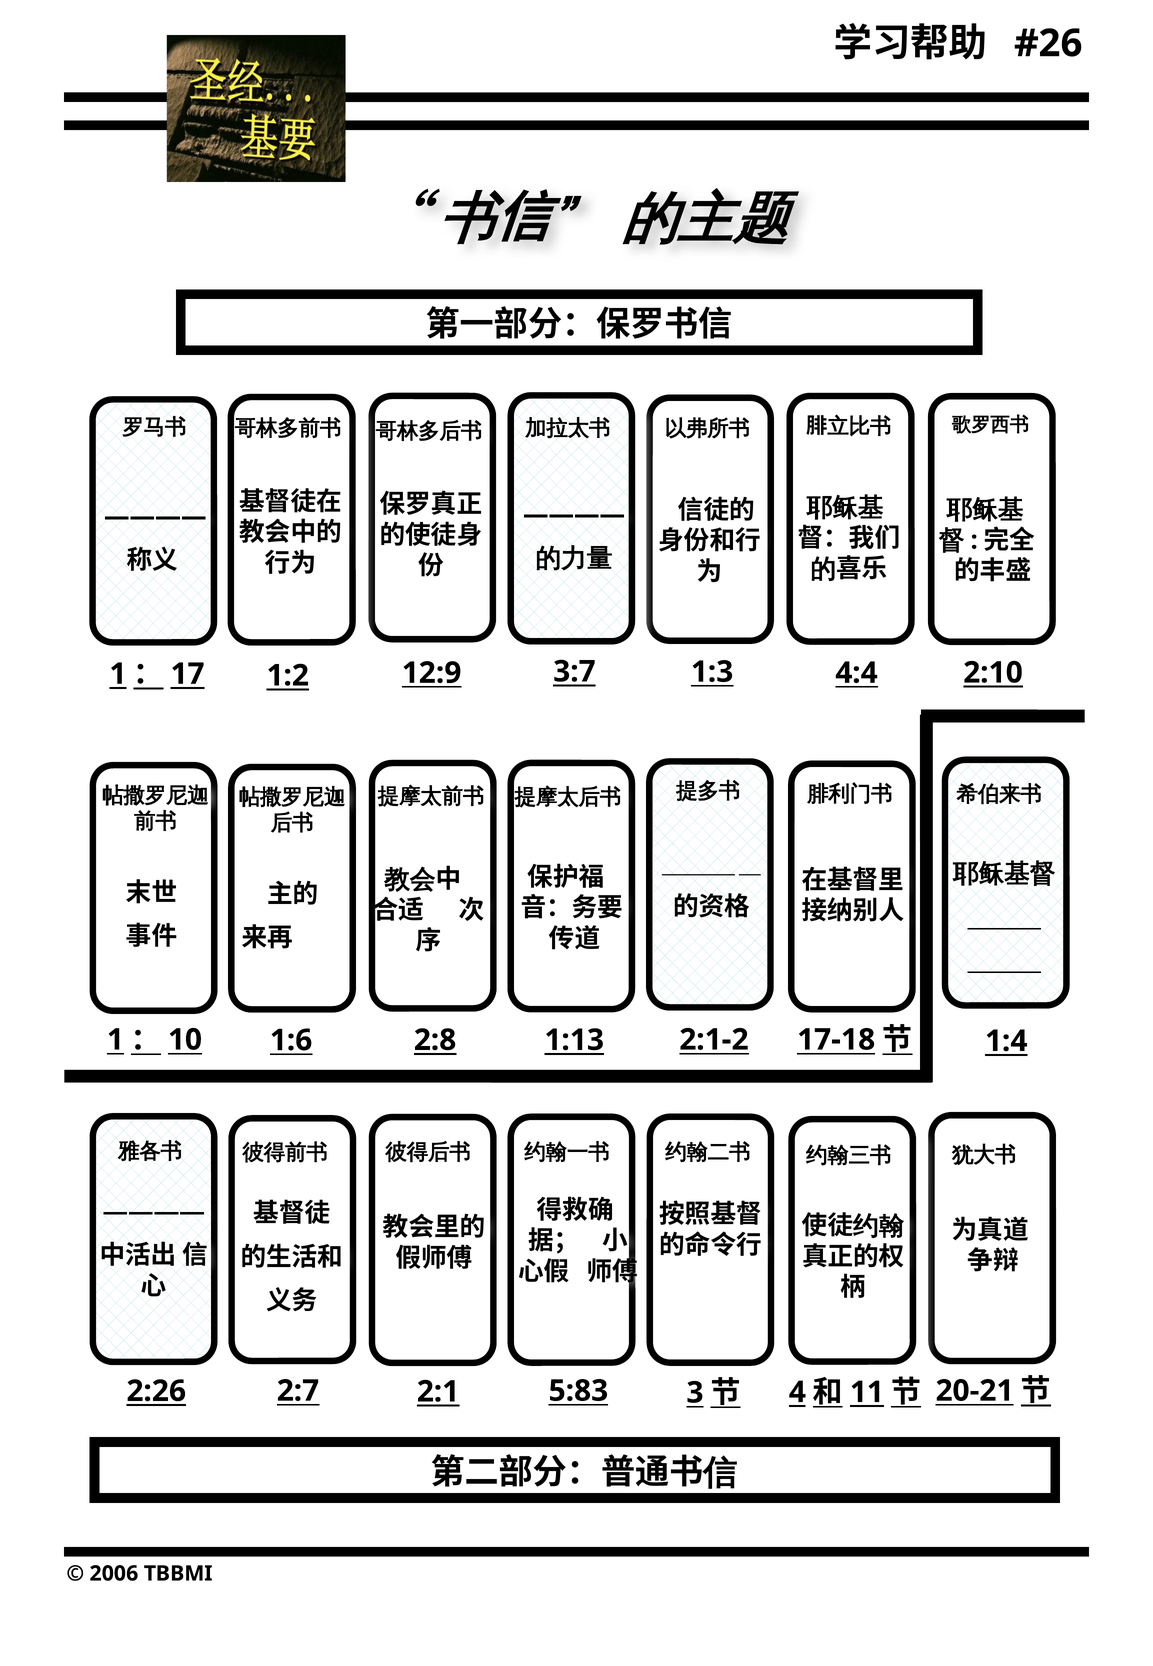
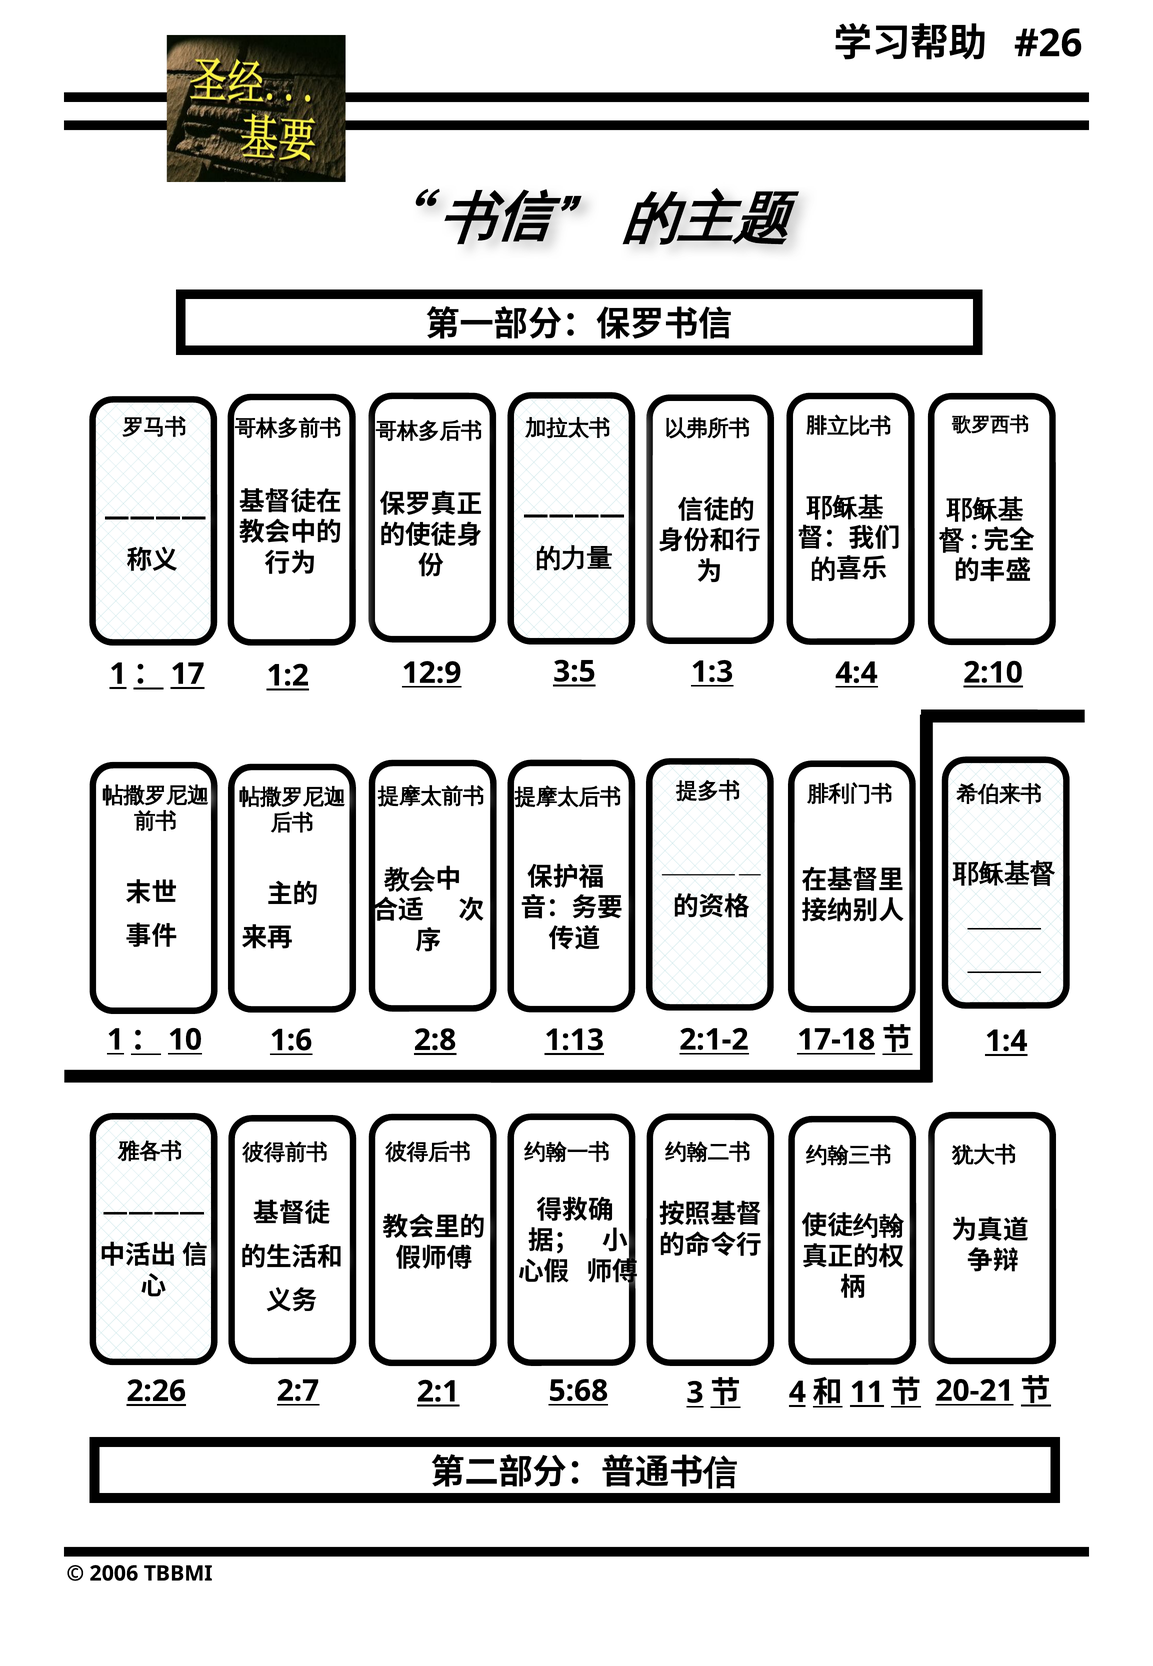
3:7: 3:7 -> 3:5
5:83: 5:83 -> 5:68
